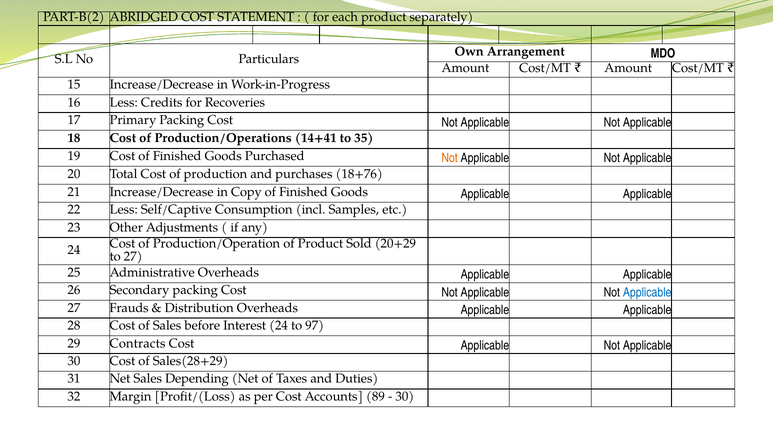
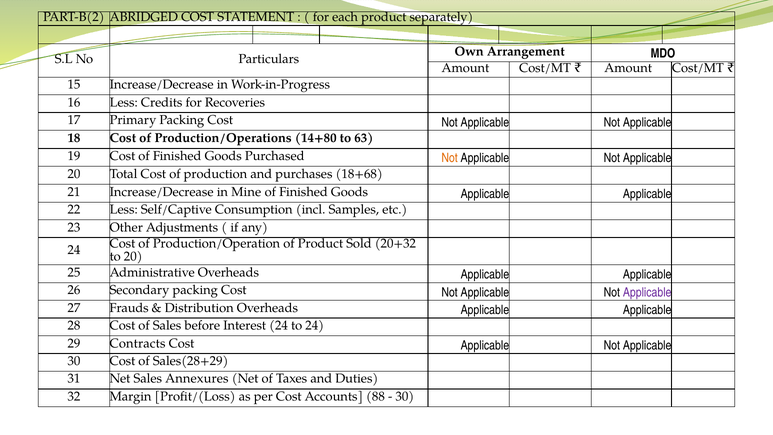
14+41: 14+41 -> 14+80
35: 35 -> 63
18+76: 18+76 -> 18+68
Copy: Copy -> Mine
20+29: 20+29 -> 20+32
to 27: 27 -> 20
Applicable at (647, 292) colour: blue -> purple
to 97: 97 -> 24
Depending: Depending -> Annexures
89: 89 -> 88
